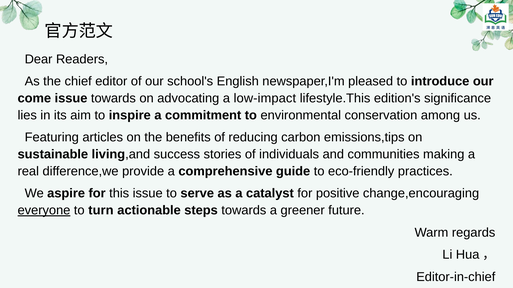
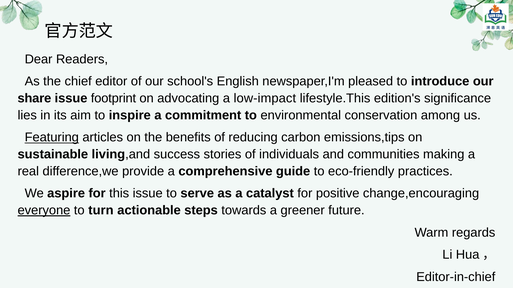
come: come -> share
issue towards: towards -> footprint
Featuring underline: none -> present
